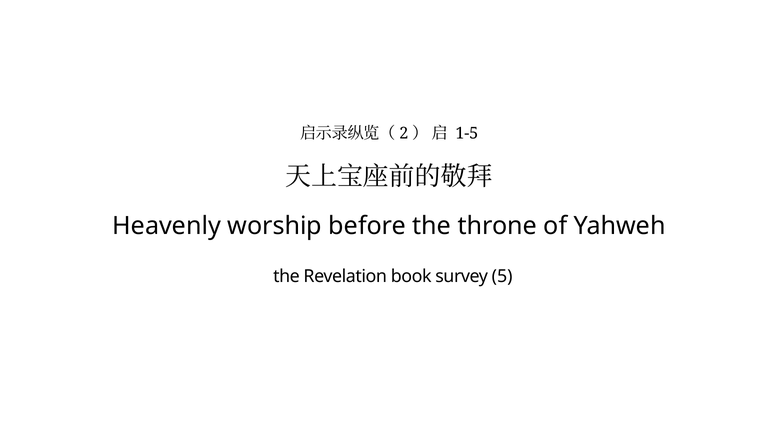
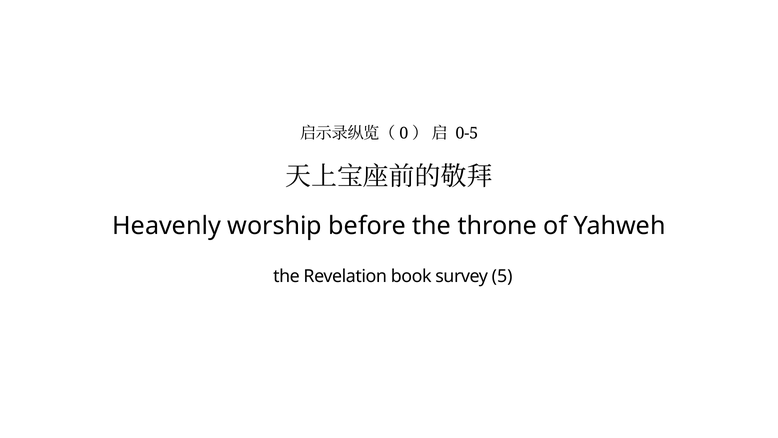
2: 2 -> 0
1-5: 1-5 -> 0-5
